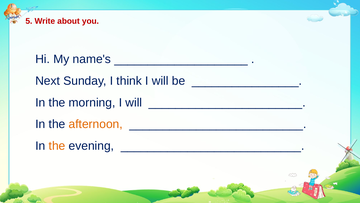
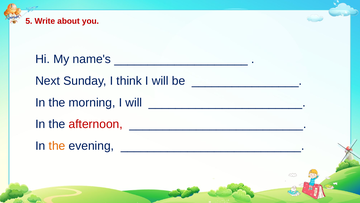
afternoon colour: orange -> red
